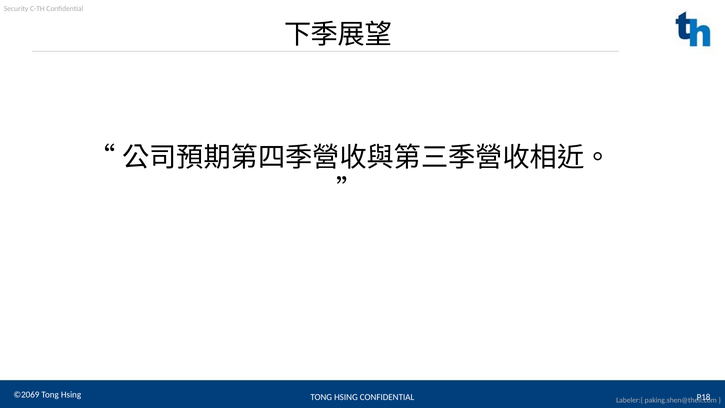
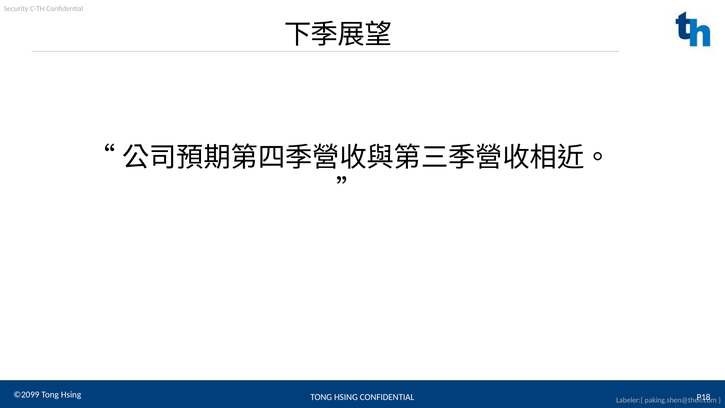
©2069: ©2069 -> ©2099
